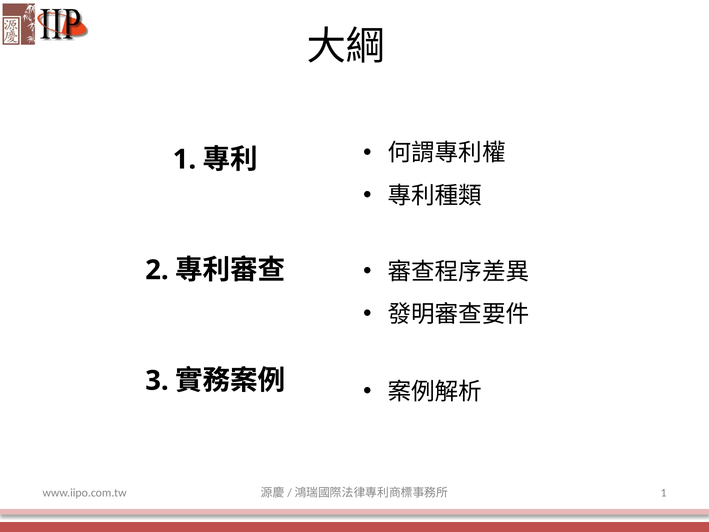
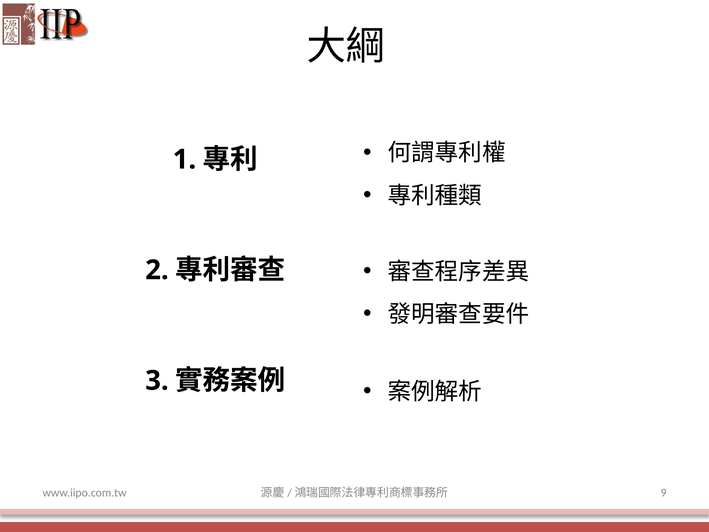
1 at (664, 492): 1 -> 9
